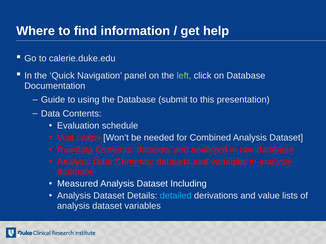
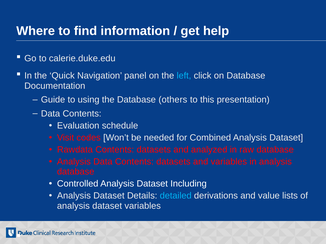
left colour: light green -> light blue
submit: submit -> others
Measured: Measured -> Controlled
